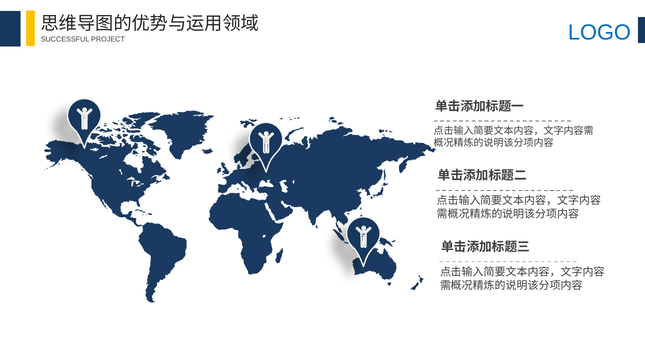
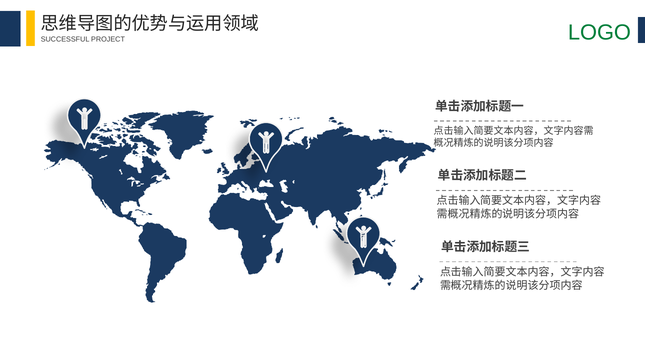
LOGO colour: blue -> green
